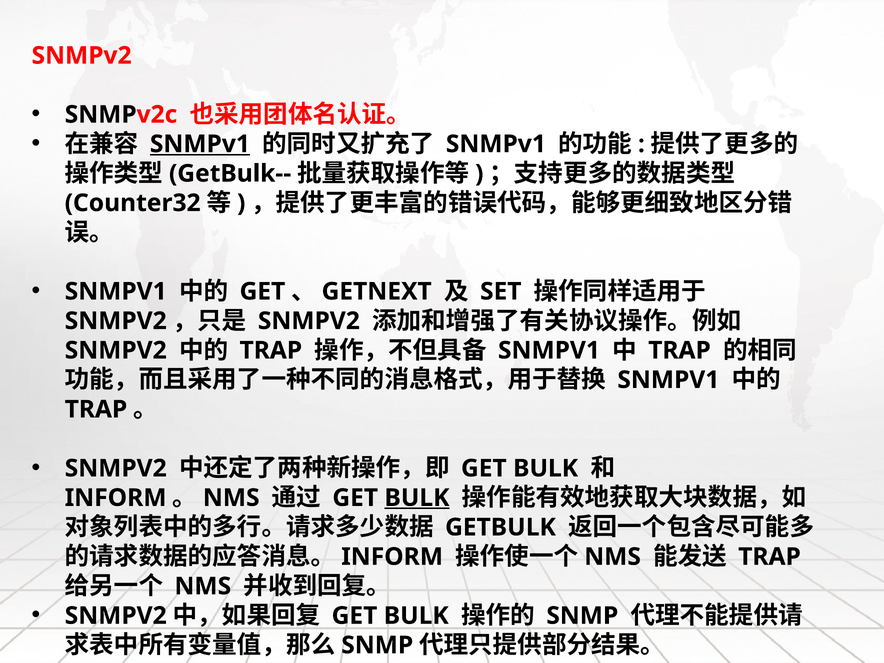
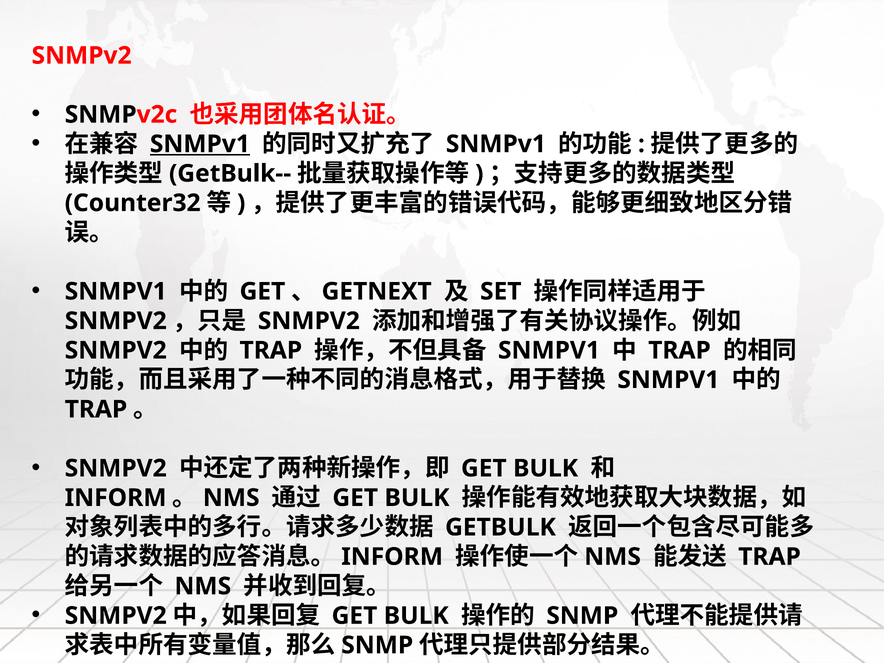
BULK at (417, 498) underline: present -> none
